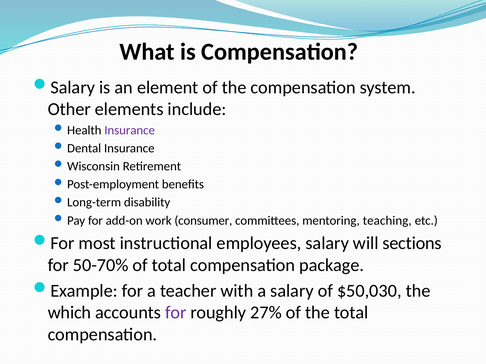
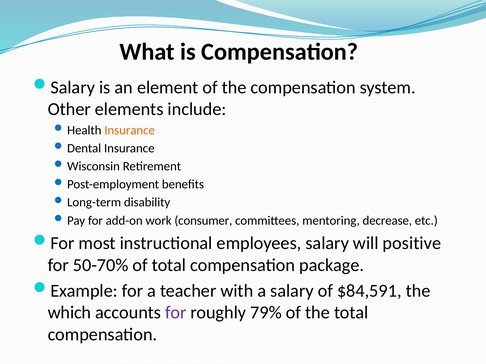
Insurance at (130, 130) colour: purple -> orange
teaching: teaching -> decrease
sections: sections -> positive
$50,030: $50,030 -> $84,591
27%: 27% -> 79%
